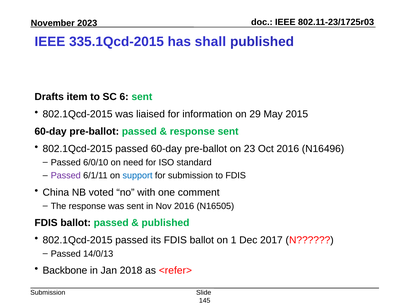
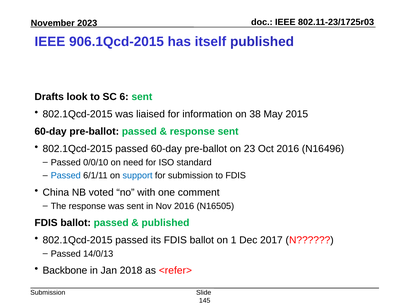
335.1Qcd-2015: 335.1Qcd-2015 -> 906.1Qcd-2015
shall: shall -> itself
item: item -> look
29: 29 -> 38
6/0/10: 6/0/10 -> 0/0/10
Passed at (66, 175) colour: purple -> blue
